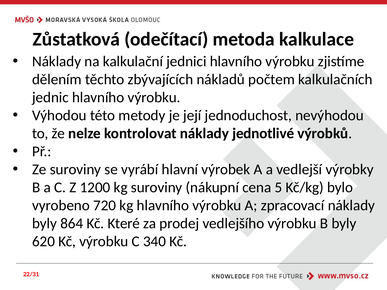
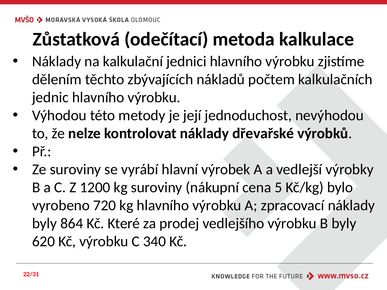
jednotlivé: jednotlivé -> dřevařské
